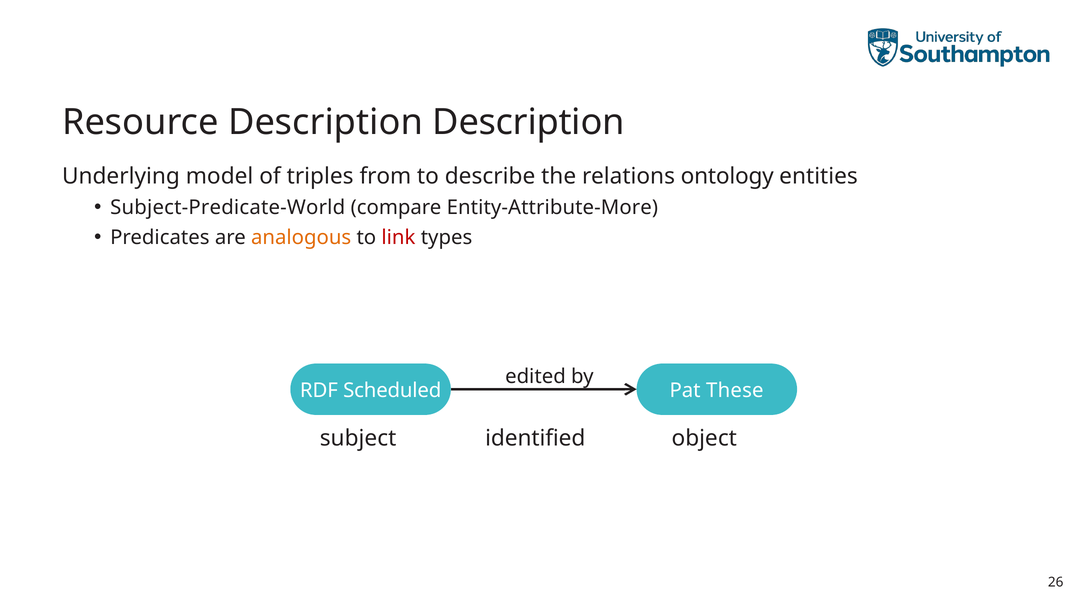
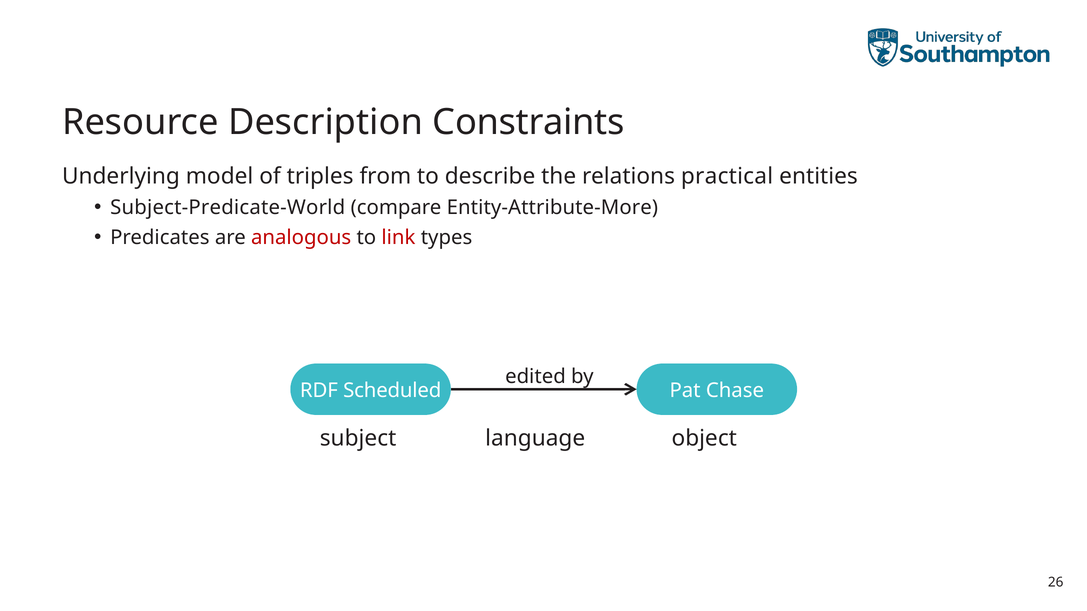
Description Description: Description -> Constraints
ontology: ontology -> practical
analogous colour: orange -> red
These: These -> Chase
identified: identified -> language
